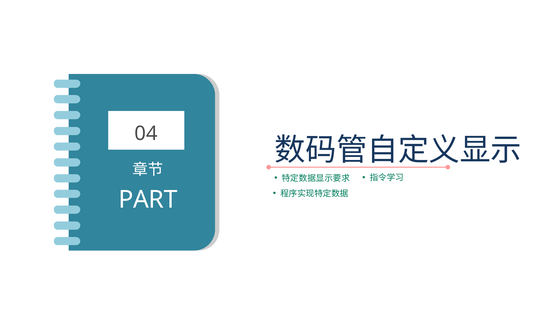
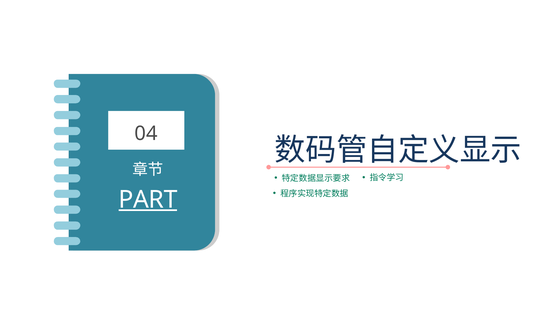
PART underline: none -> present
